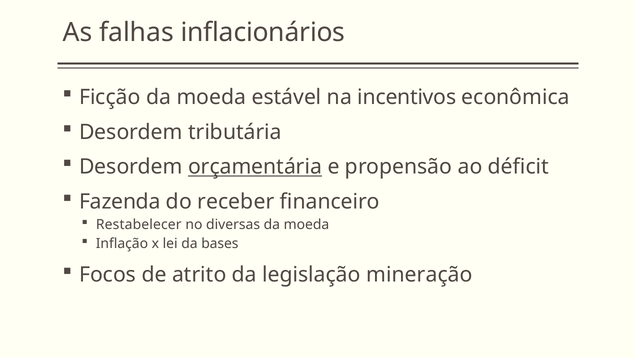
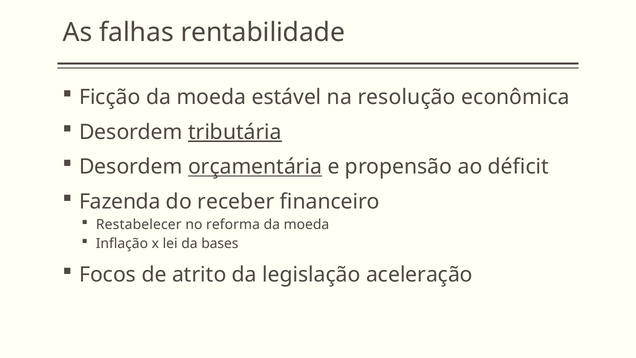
inflacionários: inflacionários -> rentabilidade
incentivos: incentivos -> resolução
tributária underline: none -> present
diversas: diversas -> reforma
mineração: mineração -> aceleração
